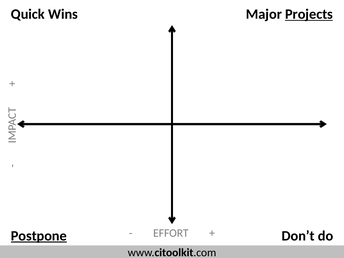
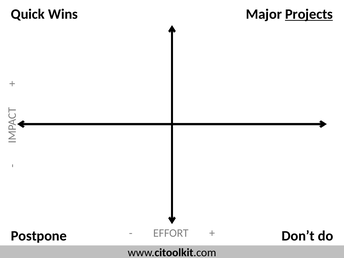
Postpone underline: present -> none
